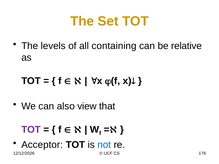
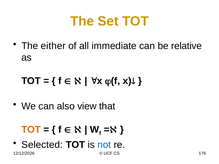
levels: levels -> either
containing: containing -> immediate
TOT at (31, 130) colour: purple -> orange
Acceptor: Acceptor -> Selected
